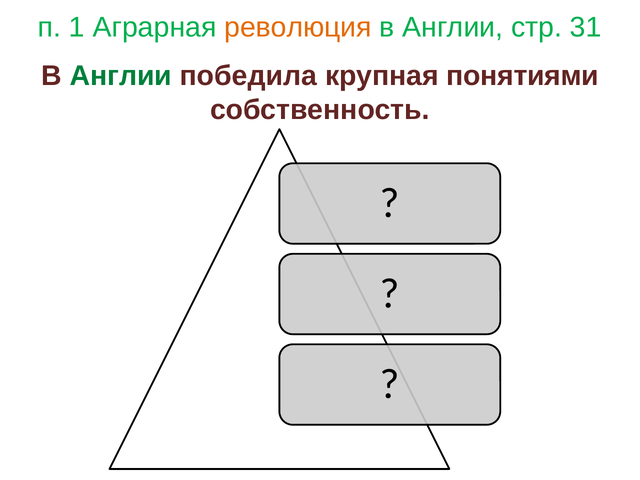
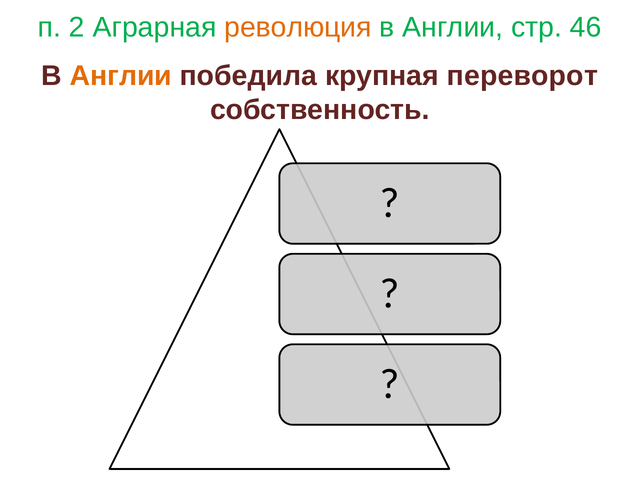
1: 1 -> 2
31: 31 -> 46
Англии at (121, 76) colour: green -> orange
понятиями: понятиями -> переворот
